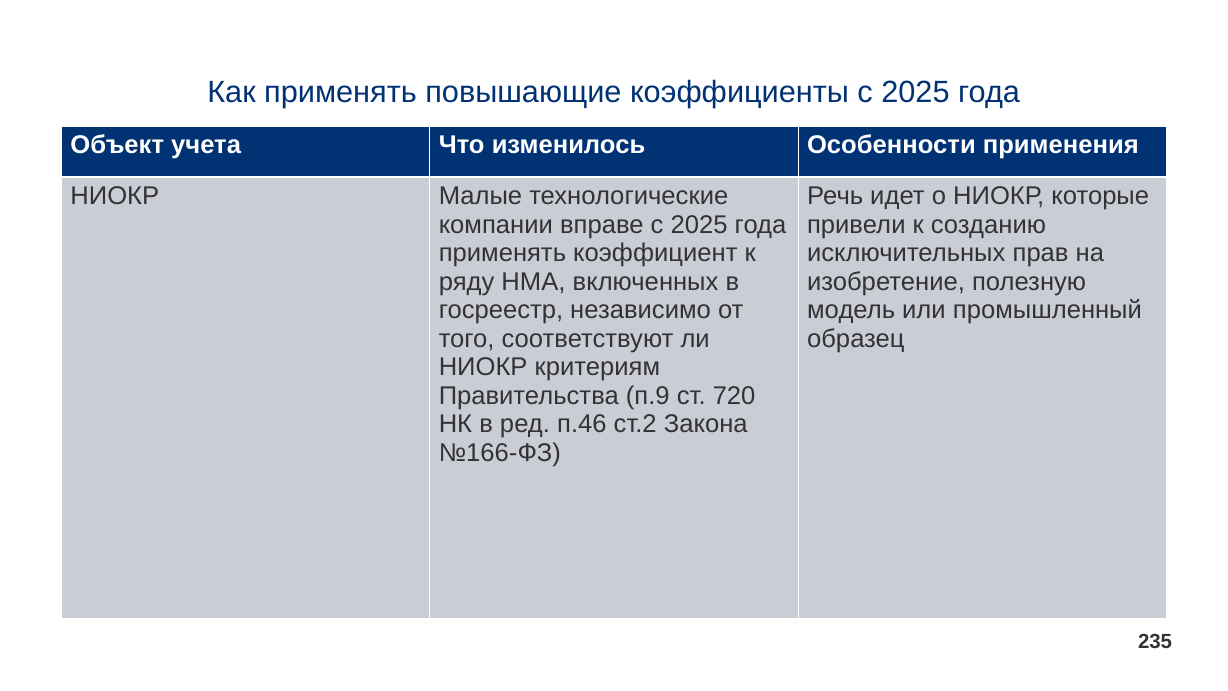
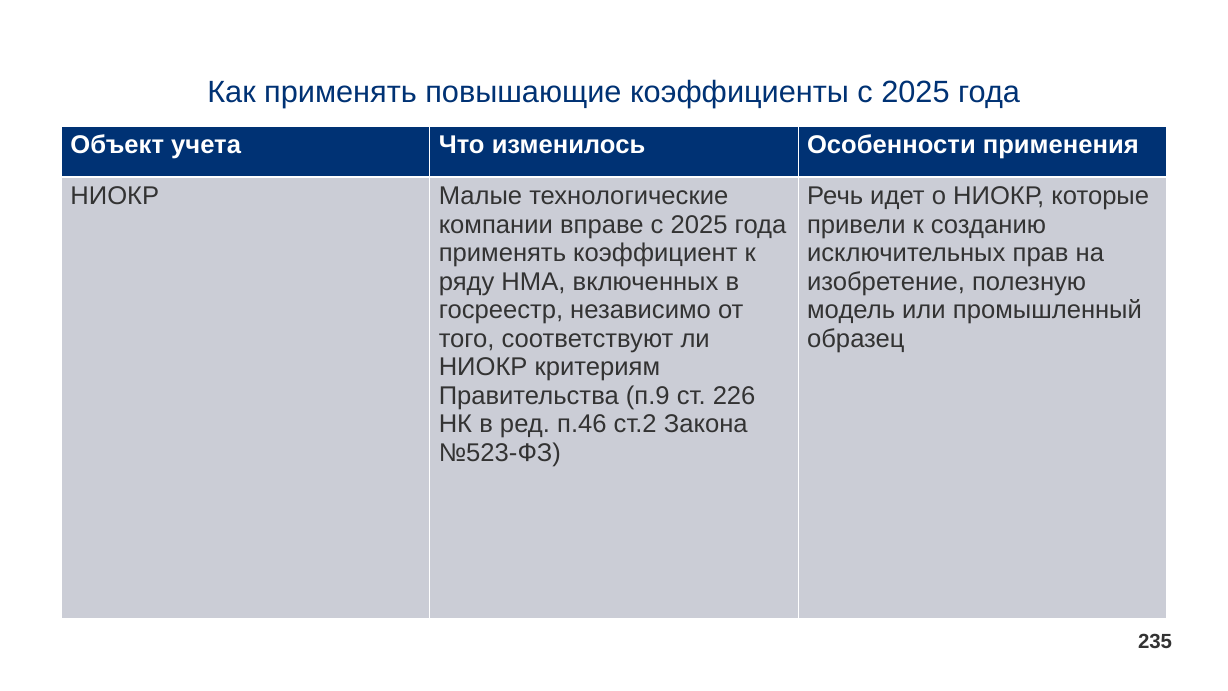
720: 720 -> 226
№166-ФЗ: №166-ФЗ -> №523-ФЗ
